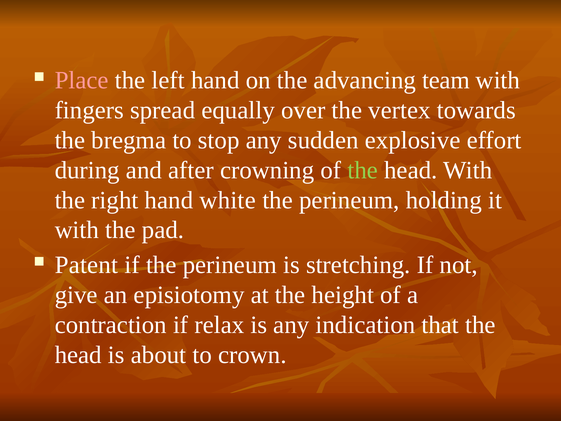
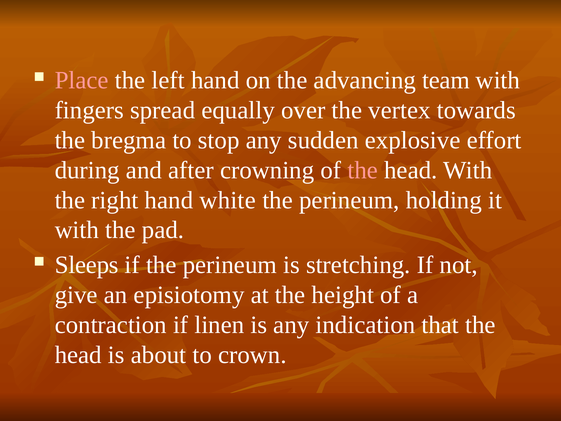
the at (363, 170) colour: light green -> pink
Patent: Patent -> Sleeps
relax: relax -> linen
